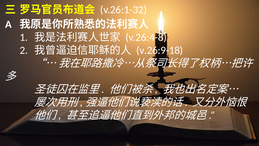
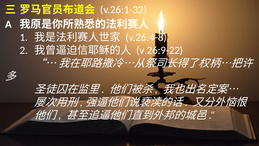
v.26:9-18: v.26:9-18 -> v.26:9-22
